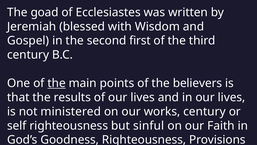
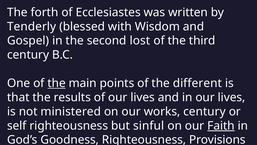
goad: goad -> forth
Jeremiah: Jeremiah -> Tenderly
first: first -> lost
believers: believers -> different
Faith underline: none -> present
